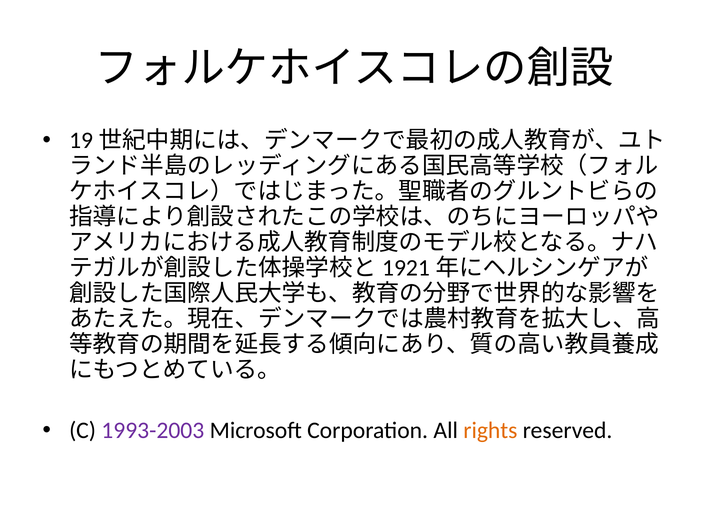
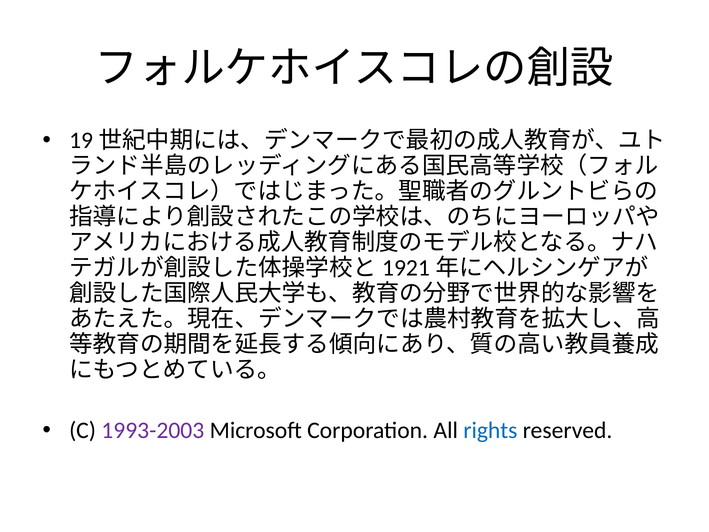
rights colour: orange -> blue
